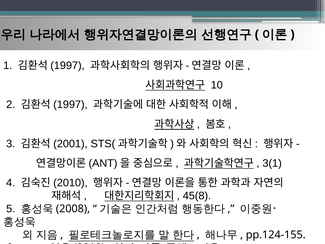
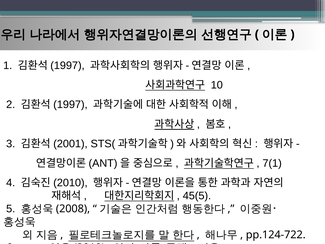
3(1: 3(1 -> 7(1
45(8: 45(8 -> 45(5
pp.124-155: pp.124-155 -> pp.124-722
